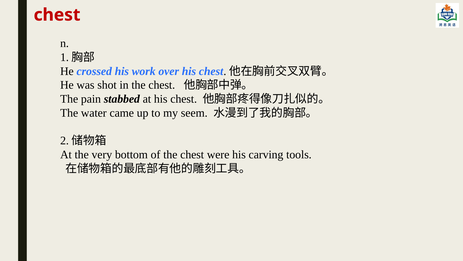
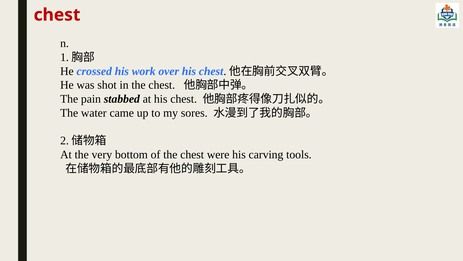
seem: seem -> sores
